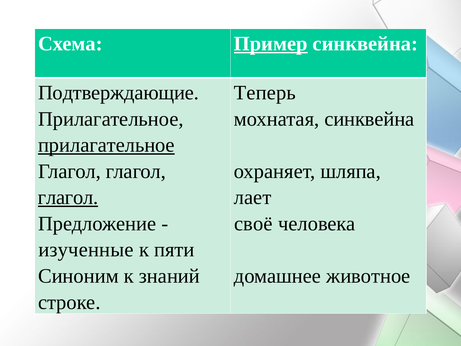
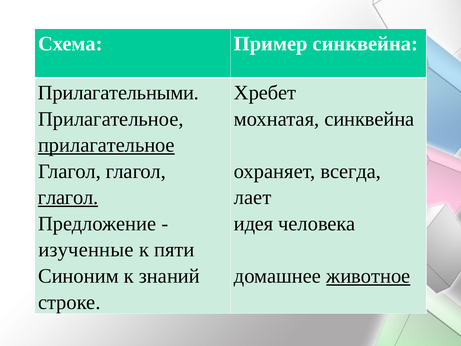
Пример underline: present -> none
Подтверждающие: Подтверждающие -> Прилагательными
Теперь: Теперь -> Хребет
шляпа: шляпа -> всегда
своё: своё -> идея
животное underline: none -> present
